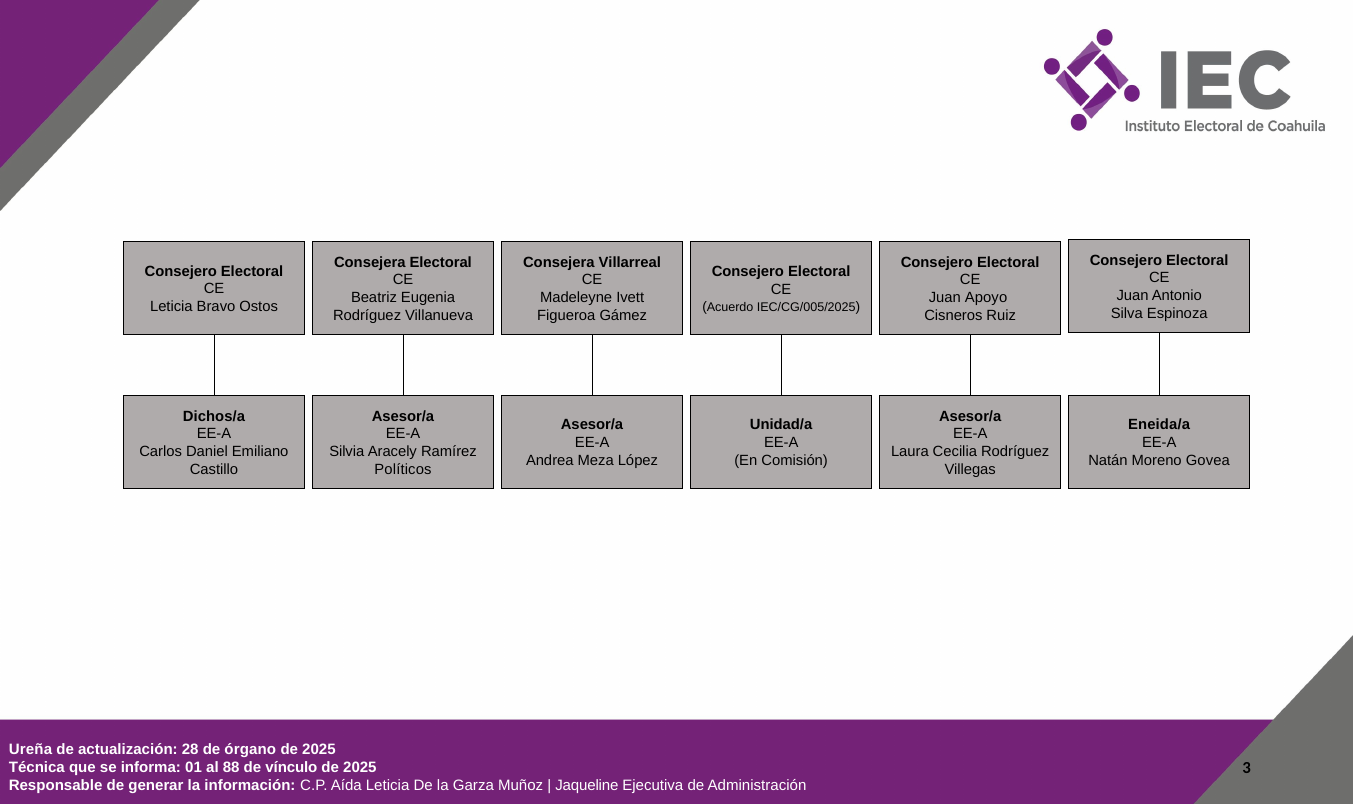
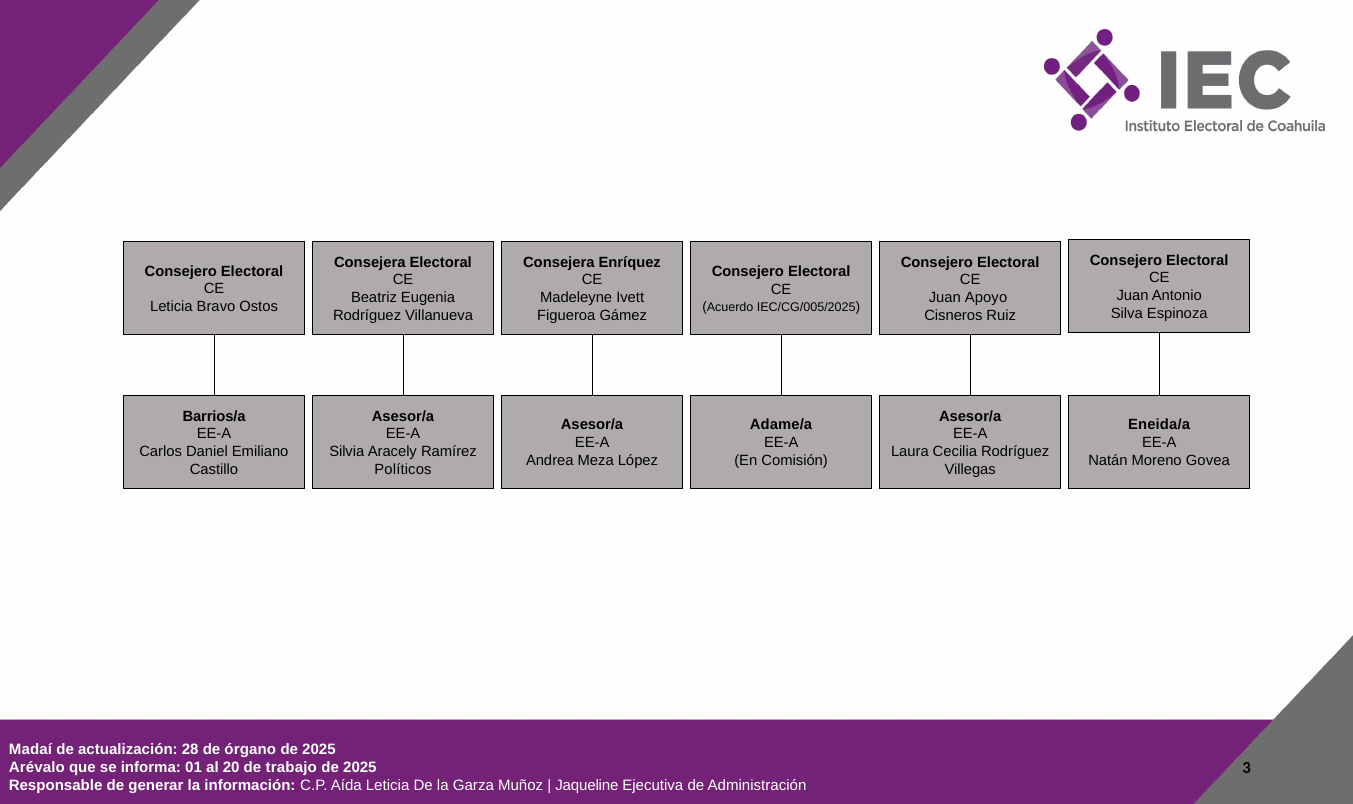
Villarreal: Villarreal -> Enríquez
Dichos/a: Dichos/a -> Barrios/a
Unidad/a: Unidad/a -> Adame/a
Ureña: Ureña -> Madaí
Técnica: Técnica -> Arévalo
88: 88 -> 20
vínculo: vínculo -> trabajo
